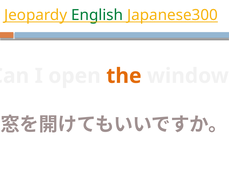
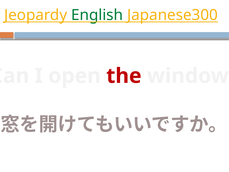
the colour: orange -> red
